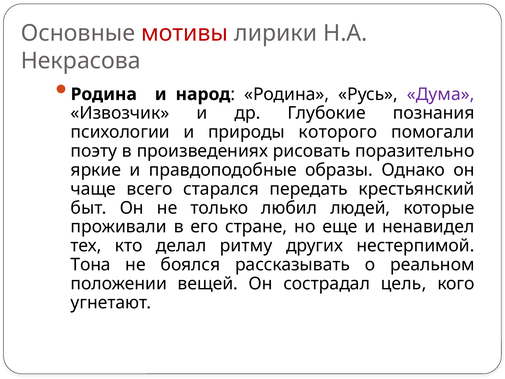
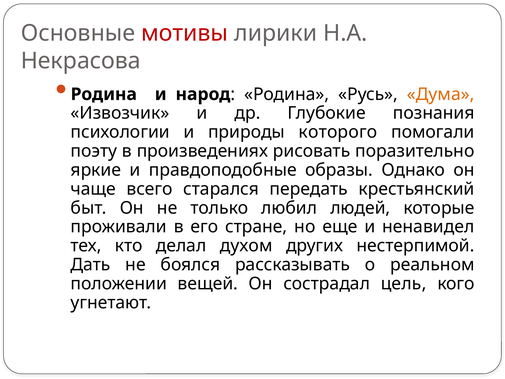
Дума colour: purple -> orange
ритму: ритму -> духом
Тона: Тона -> Дать
